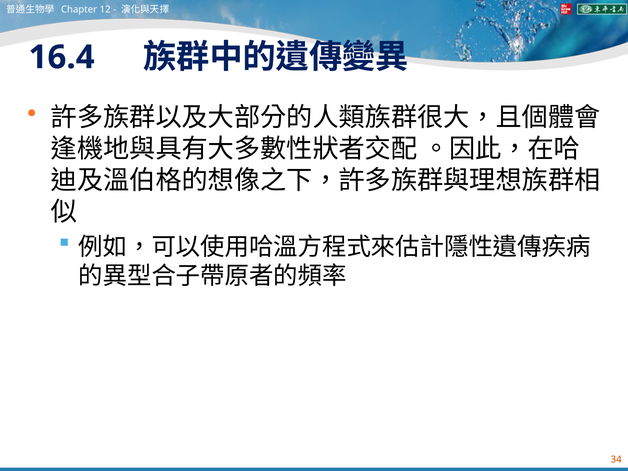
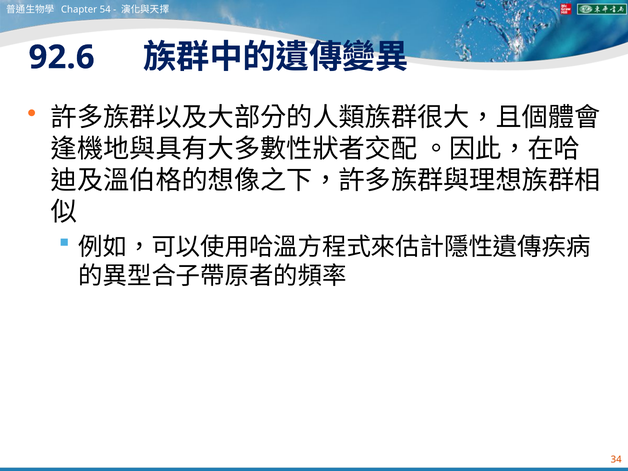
12: 12 -> 54
16.4: 16.4 -> 92.6
